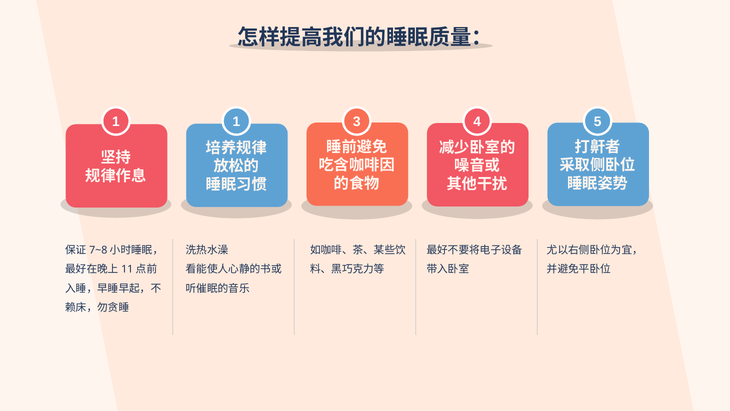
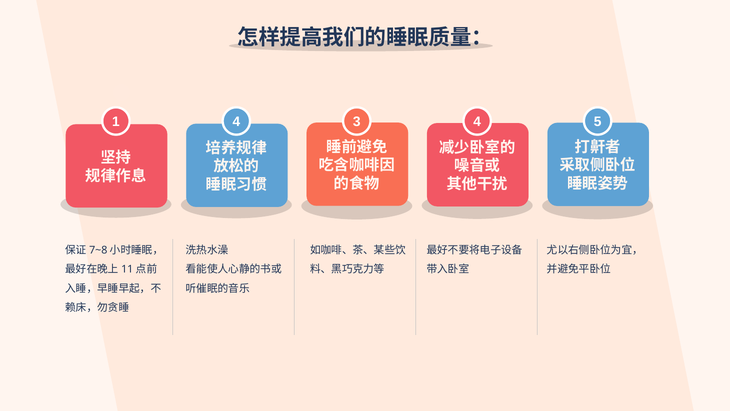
1 1: 1 -> 4
